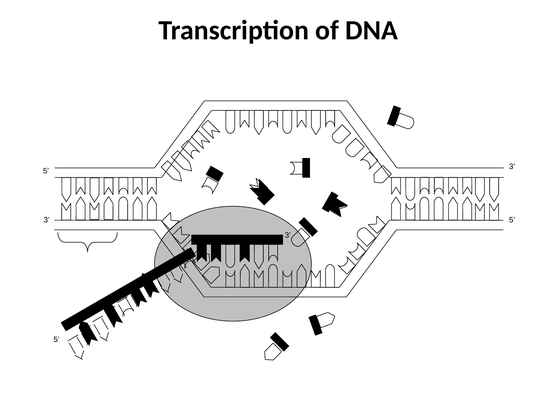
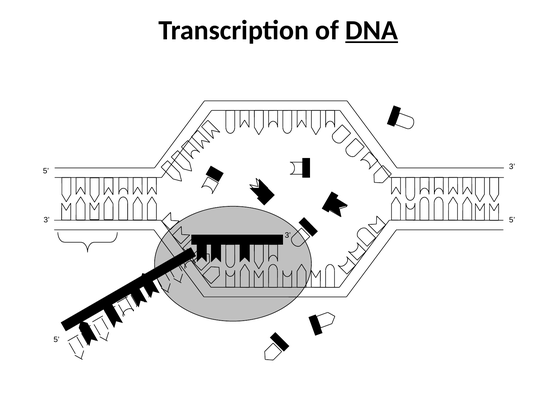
DNA underline: none -> present
